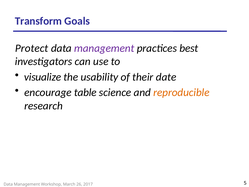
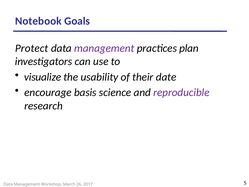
Transform: Transform -> Notebook
best: best -> plan
table: table -> basis
reproducible colour: orange -> purple
